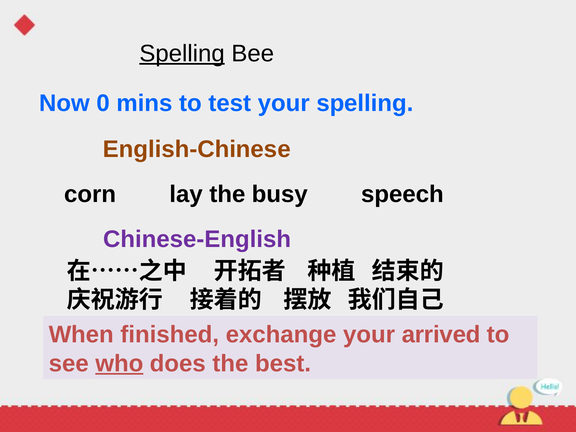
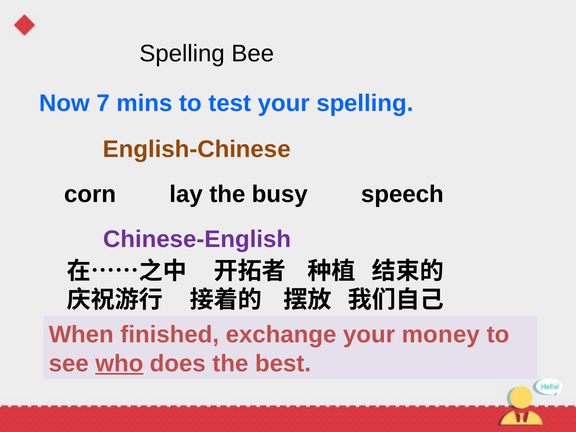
Spelling at (182, 53) underline: present -> none
0: 0 -> 7
arrived: arrived -> money
